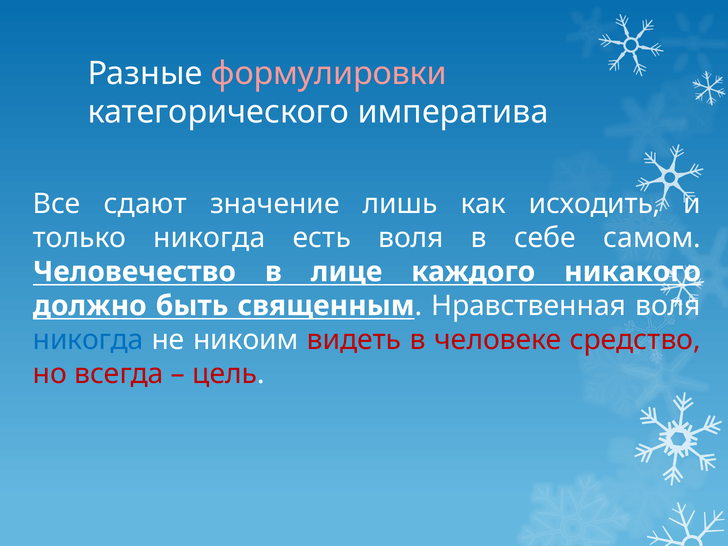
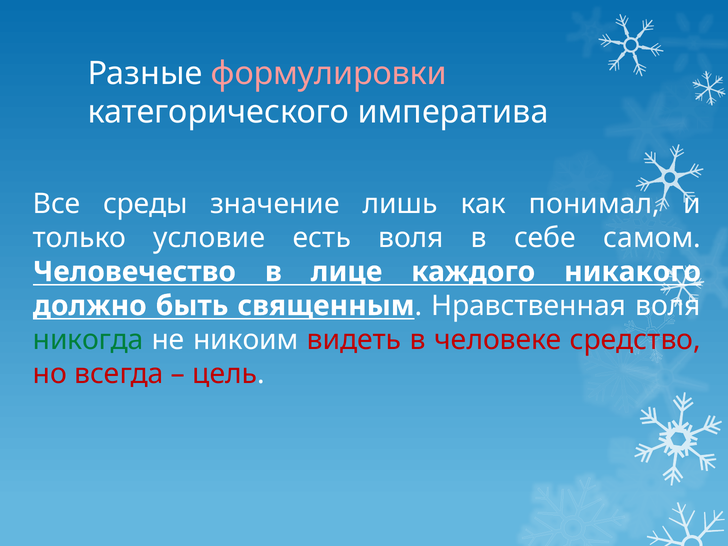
сдают: сдают -> среды
исходить: исходить -> понимал
только никогда: никогда -> условие
никогда at (88, 340) colour: blue -> green
